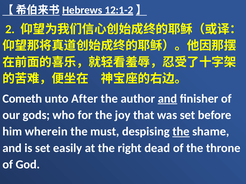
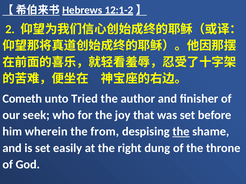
After: After -> Tried
and at (167, 99) underline: present -> none
gods: gods -> seek
must: must -> from
dead: dead -> dung
